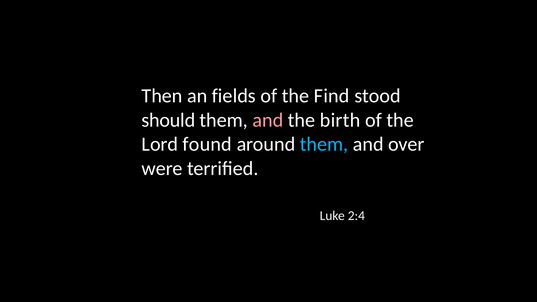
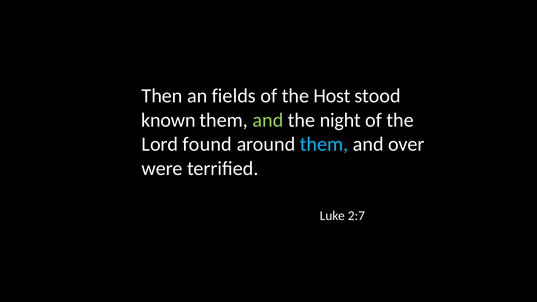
Find: Find -> Host
should: should -> known
and at (268, 120) colour: pink -> light green
birth: birth -> night
2:4: 2:4 -> 2:7
